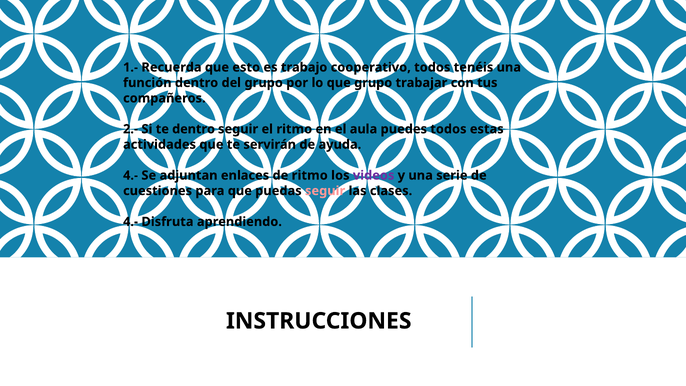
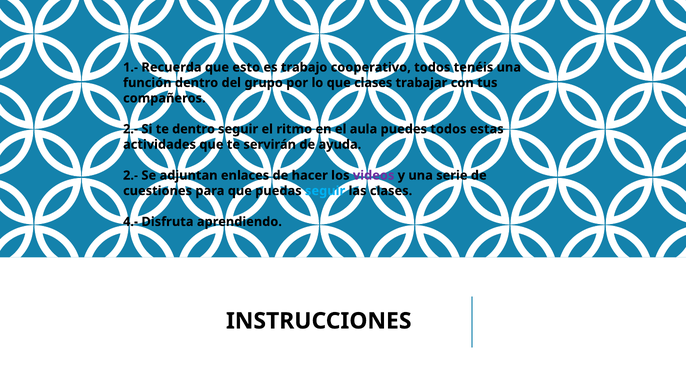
que grupo: grupo -> clases
4.- at (131, 175): 4.- -> 2.-
de ritmo: ritmo -> hacer
seguir at (325, 191) colour: pink -> light blue
